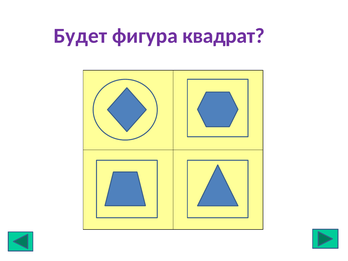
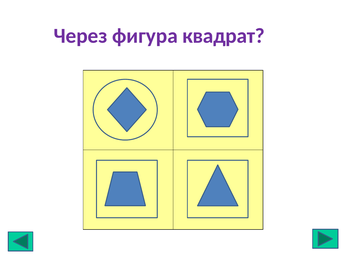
Будет: Будет -> Через
